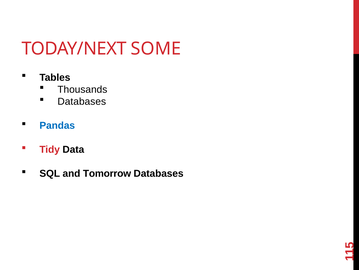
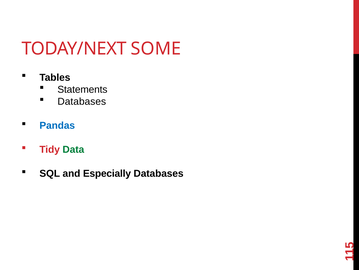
Thousands: Thousands -> Statements
Data colour: black -> green
Tomorrow: Tomorrow -> Especially
